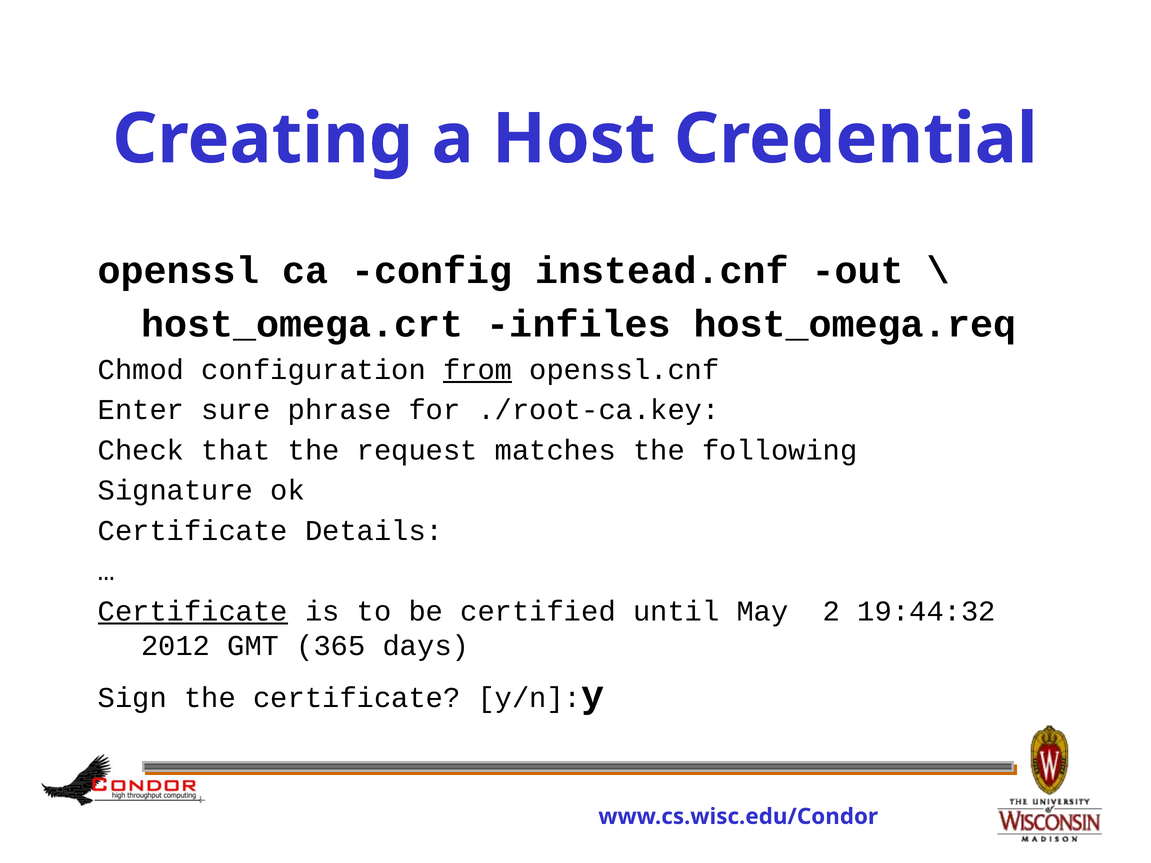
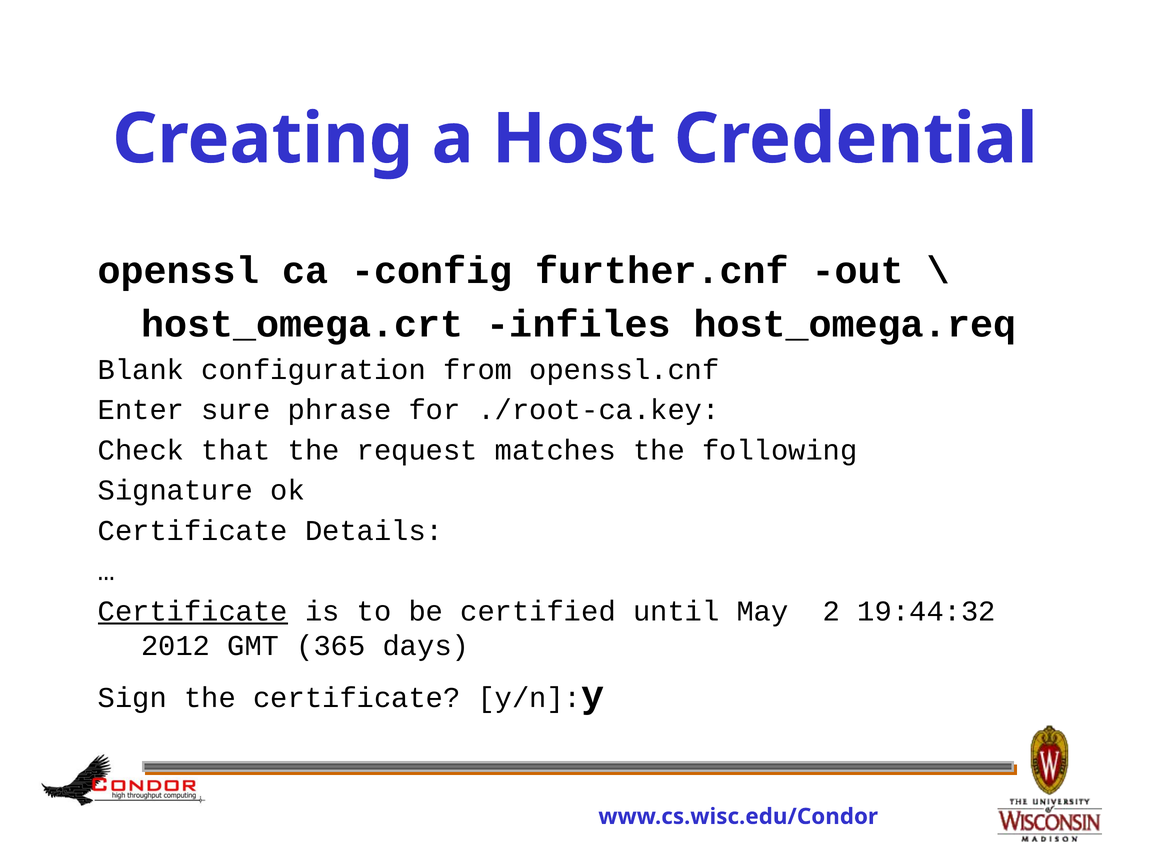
instead.cnf: instead.cnf -> further.cnf
Chmod: Chmod -> Blank
from underline: present -> none
